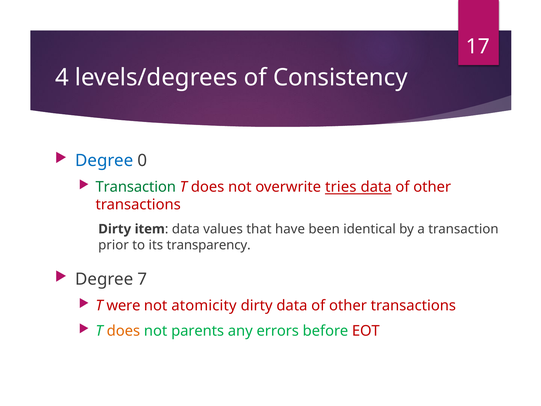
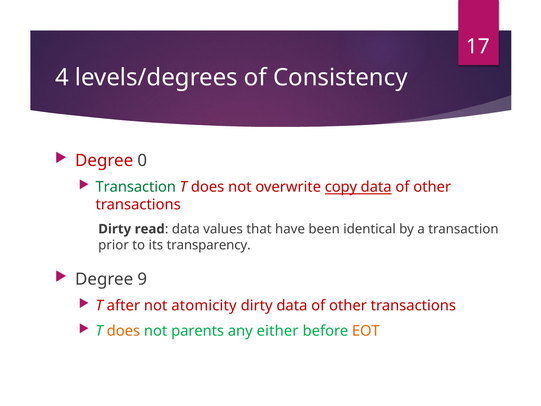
Degree at (104, 161) colour: blue -> red
tries: tries -> copy
item: item -> read
7: 7 -> 9
were: were -> after
errors: errors -> either
EOT colour: red -> orange
